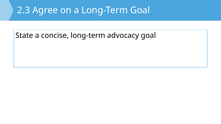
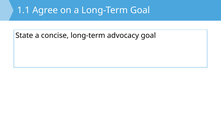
2.3: 2.3 -> 1.1
